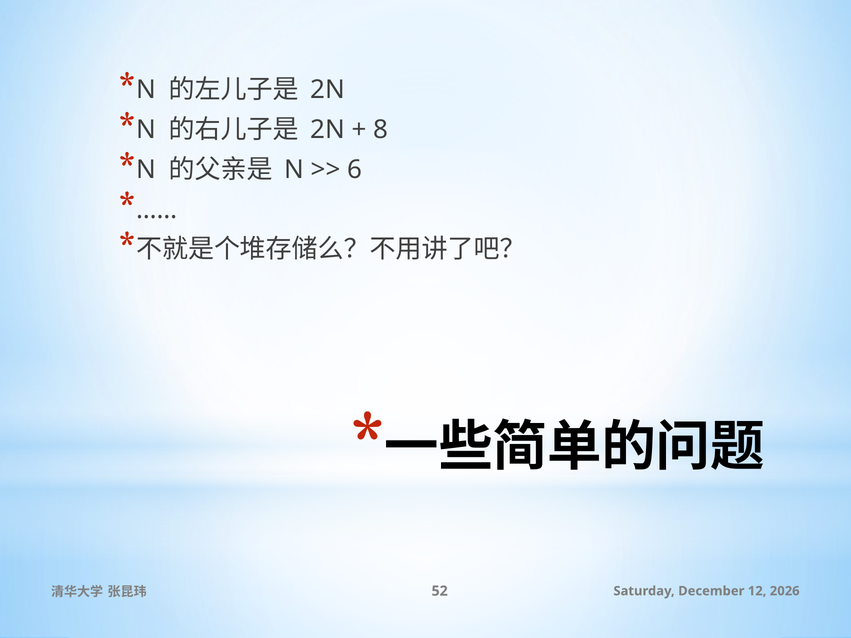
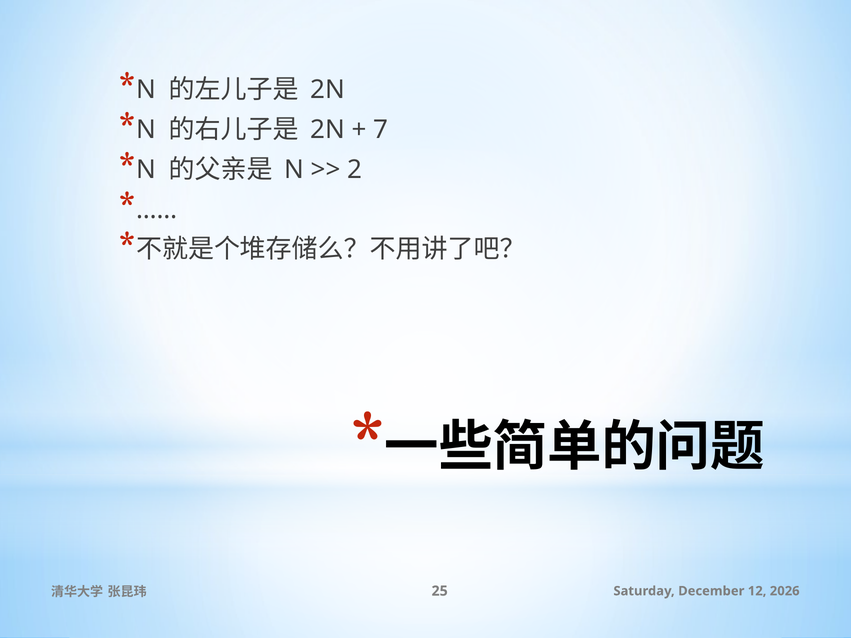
8: 8 -> 7
6: 6 -> 2
52: 52 -> 25
